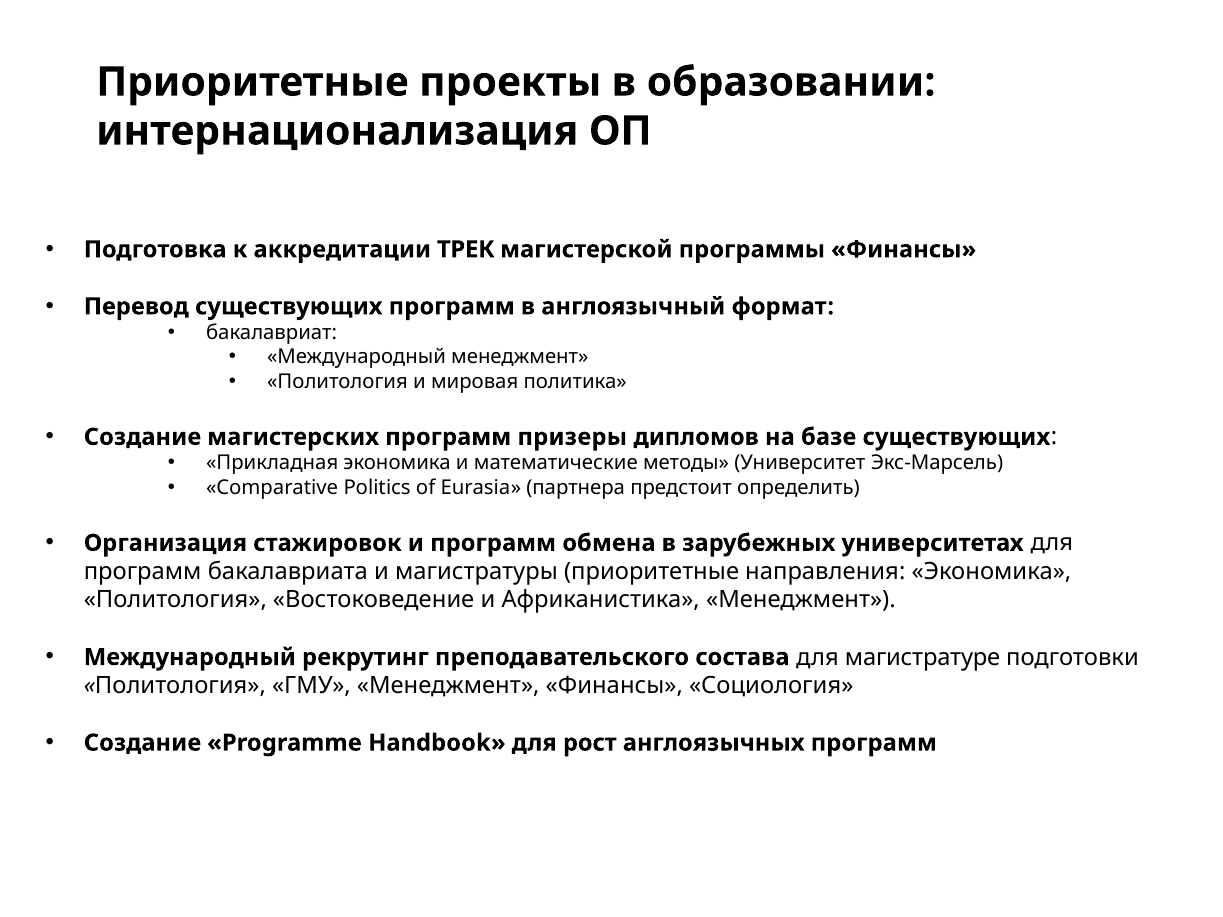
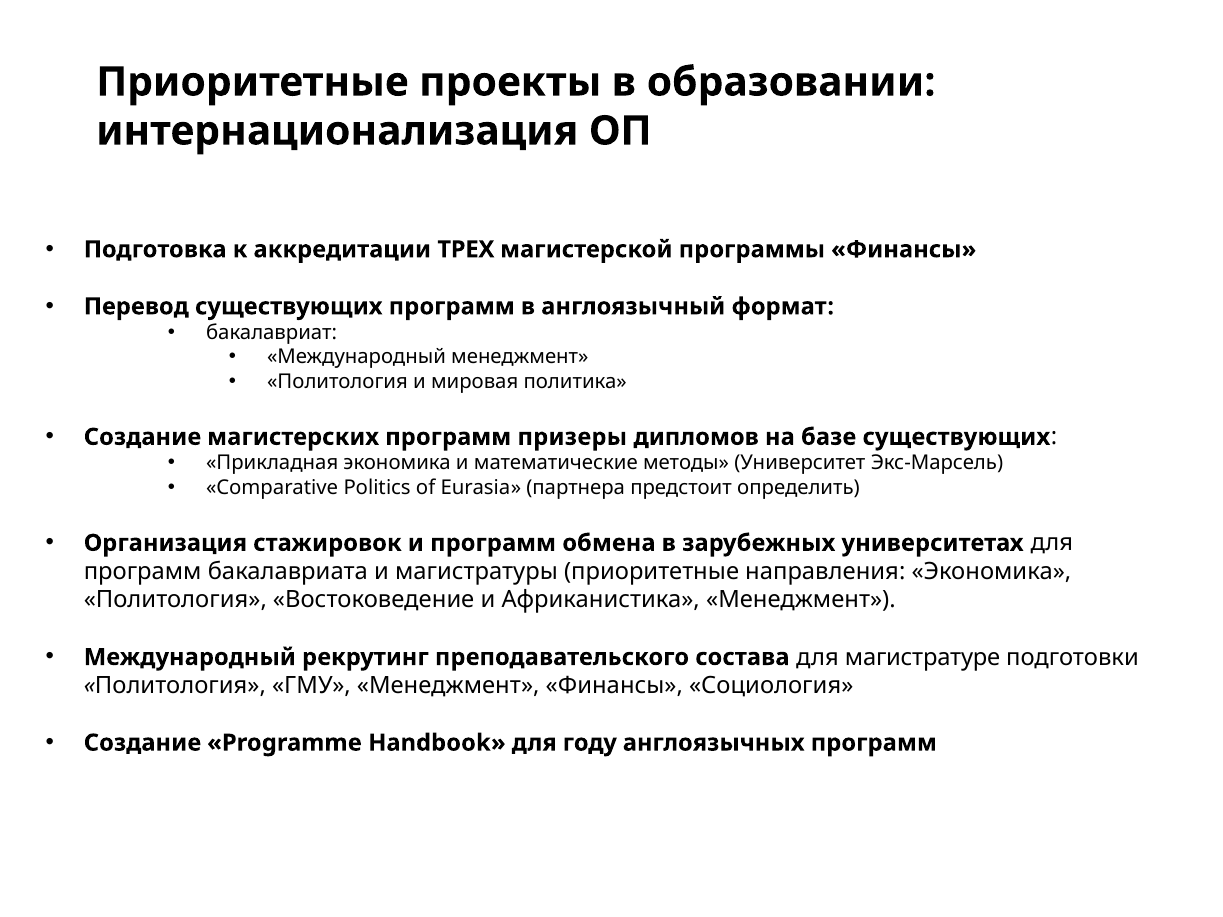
ТРЕК: ТРЕК -> ТРЕХ
рост: рост -> году
